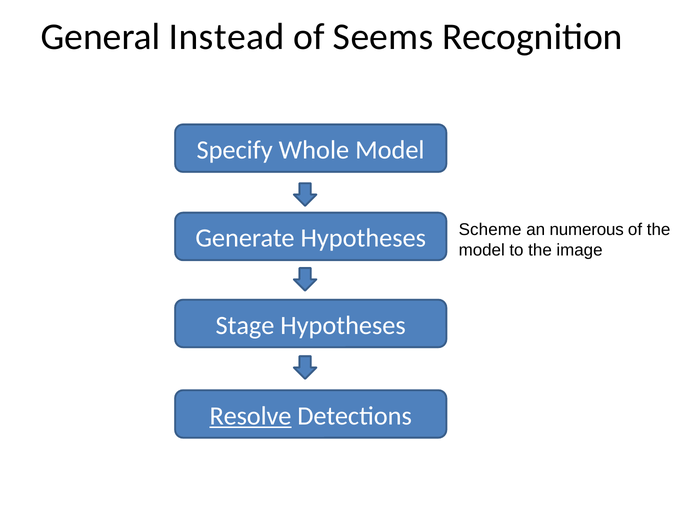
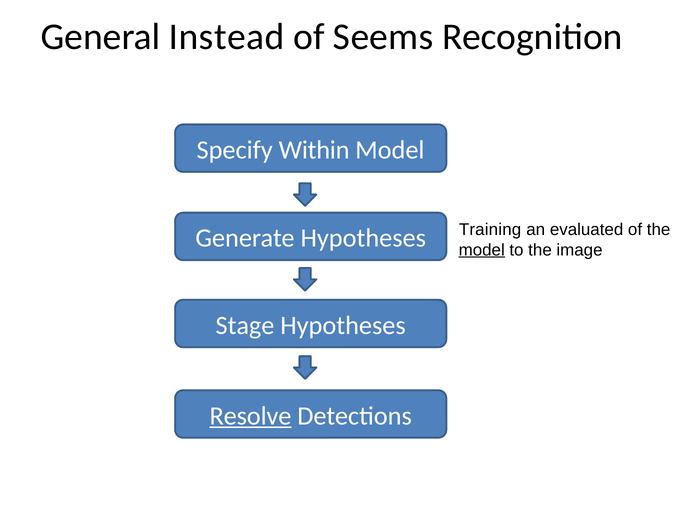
Whole: Whole -> Within
Scheme: Scheme -> Training
numerous: numerous -> evaluated
model at (482, 250) underline: none -> present
